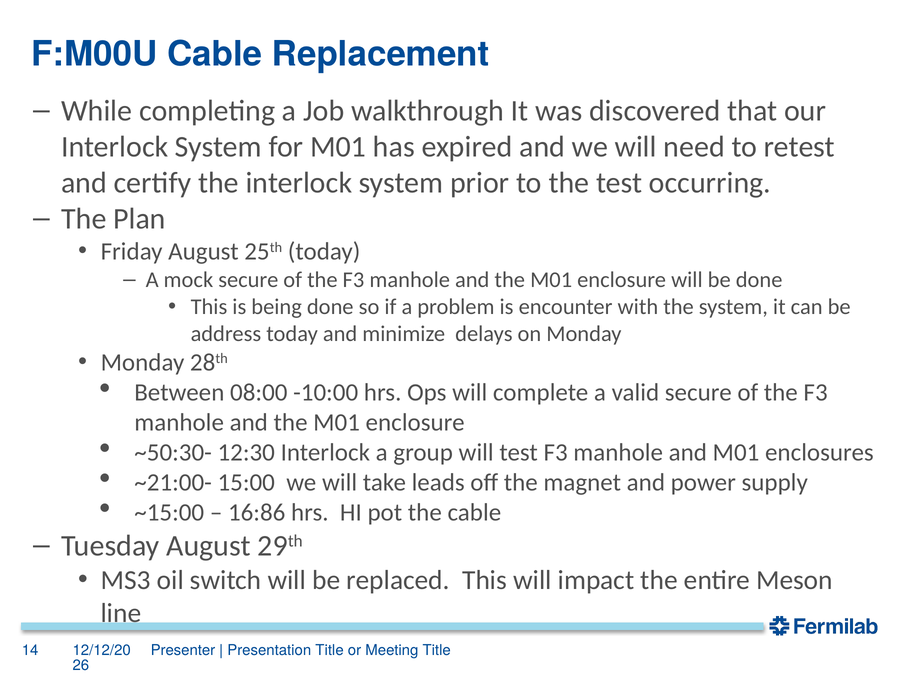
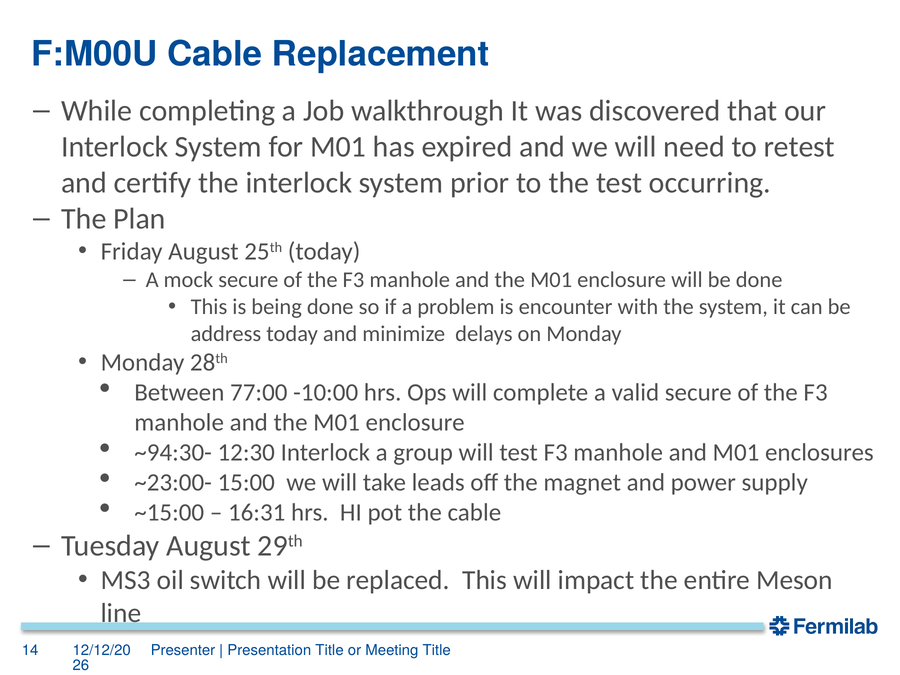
08:00: 08:00 -> 77:00
~50:30-: ~50:30- -> ~94:30-
~21:00-: ~21:00- -> ~23:00-
16:86: 16:86 -> 16:31
